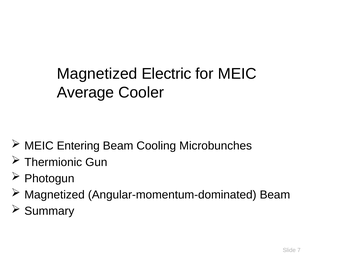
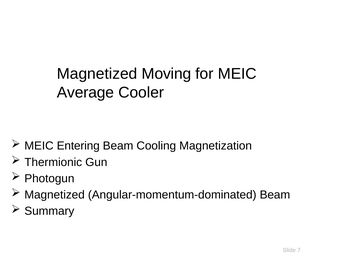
Electric: Electric -> Moving
Microbunches: Microbunches -> Magnetization
